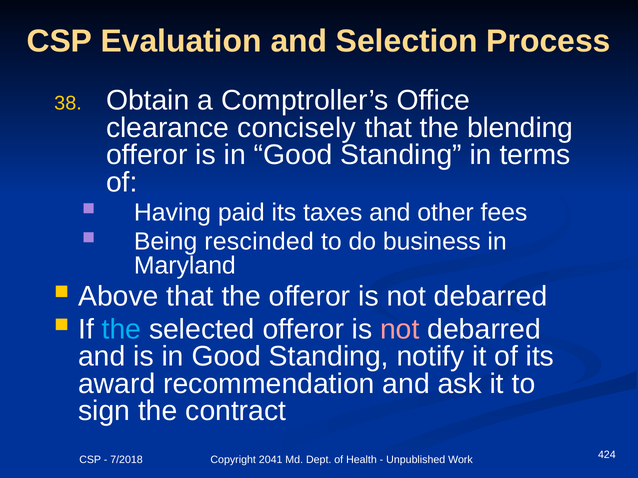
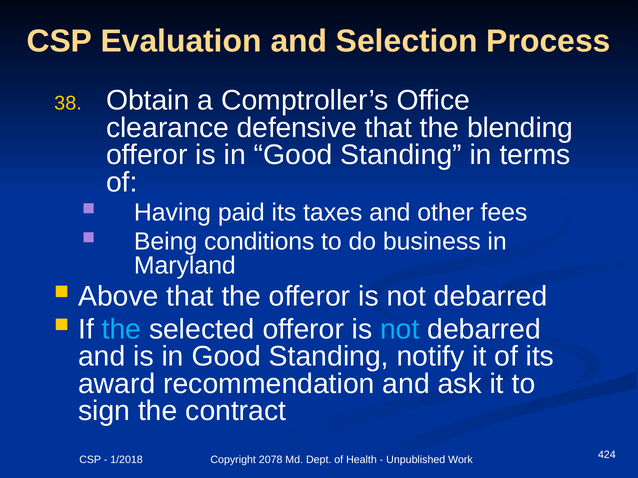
concisely: concisely -> defensive
rescinded: rescinded -> conditions
not at (400, 330) colour: pink -> light blue
7/2018: 7/2018 -> 1/2018
2041: 2041 -> 2078
